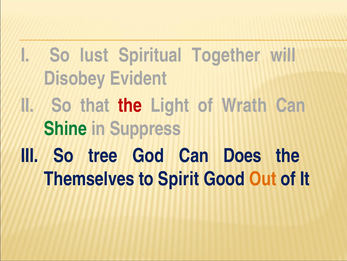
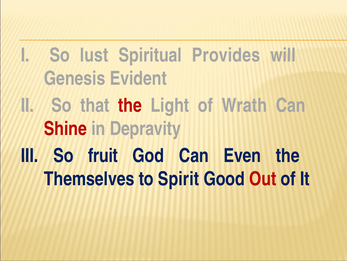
Together: Together -> Provides
Disobey: Disobey -> Genesis
Shine colour: green -> red
Suppress: Suppress -> Depravity
tree: tree -> fruit
Does: Does -> Even
Out colour: orange -> red
